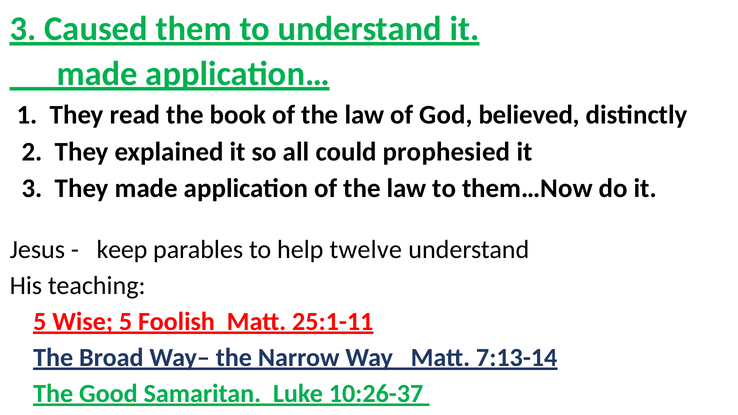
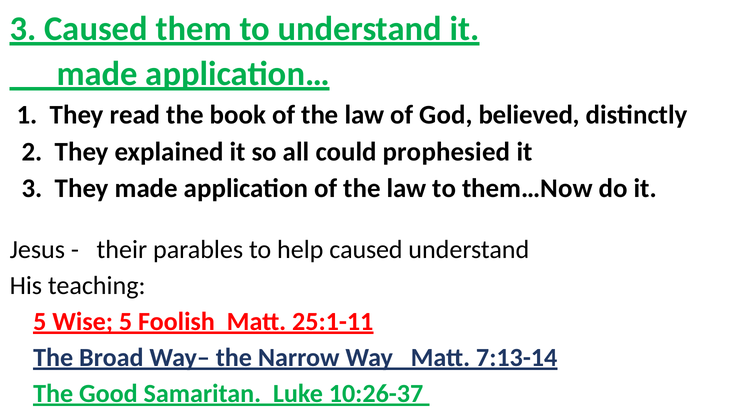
keep: keep -> their
help twelve: twelve -> caused
